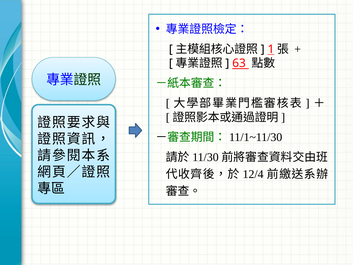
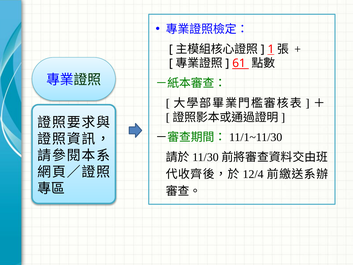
63: 63 -> 61
